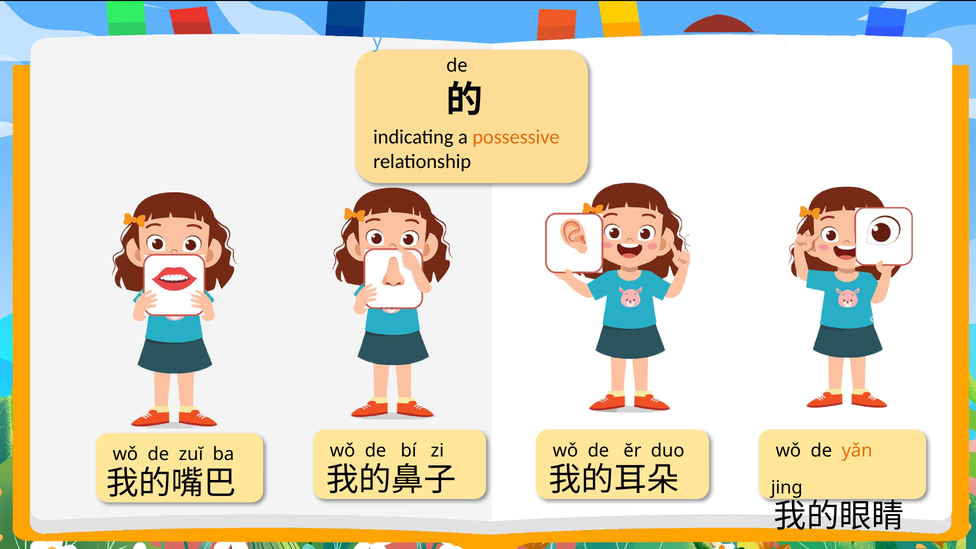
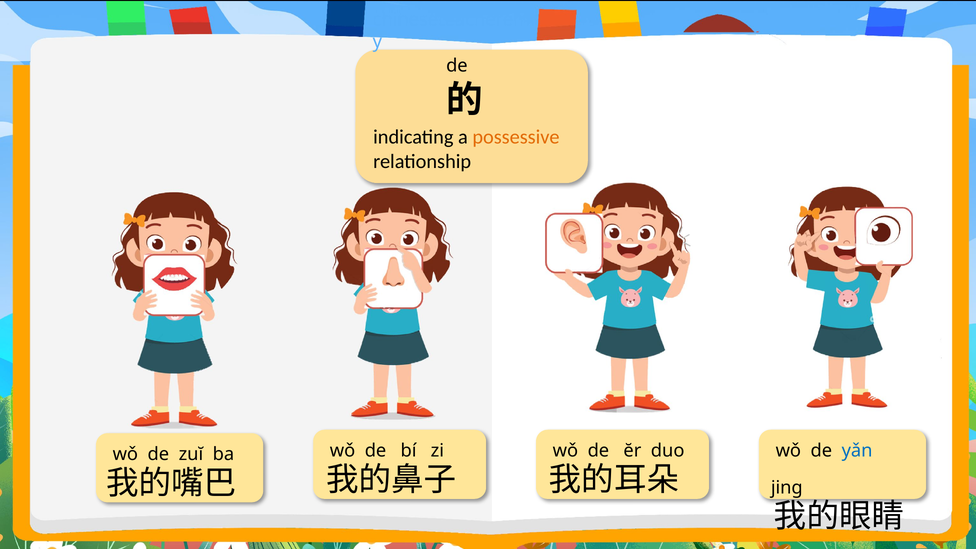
yǎn colour: orange -> blue
